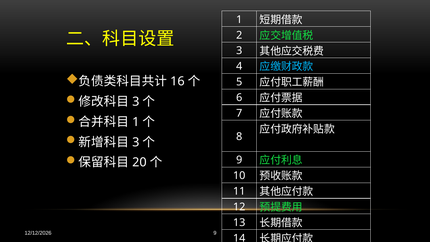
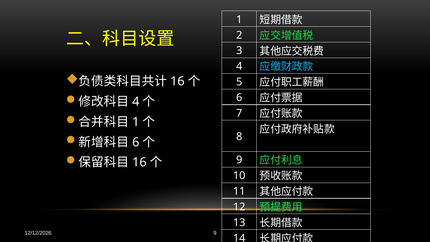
3 at (136, 102): 3 -> 4
3 at (136, 142): 3 -> 6
20 at (139, 162): 20 -> 16
